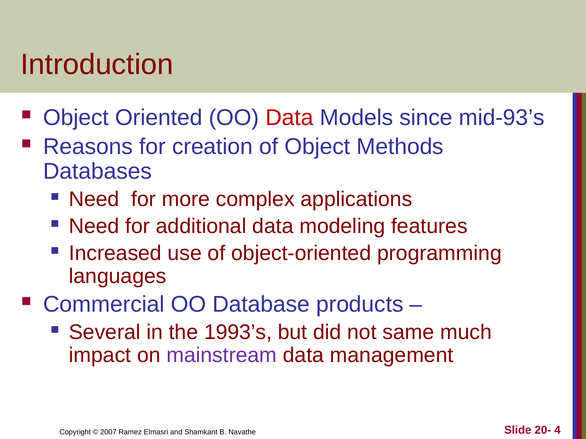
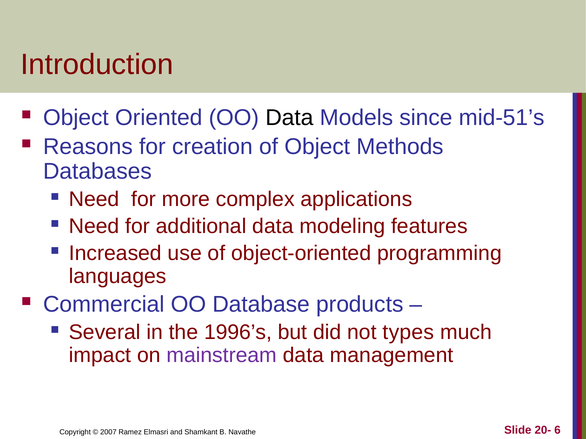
Data at (289, 118) colour: red -> black
mid-93’s: mid-93’s -> mid-51’s
1993’s: 1993’s -> 1996’s
same: same -> types
4: 4 -> 6
